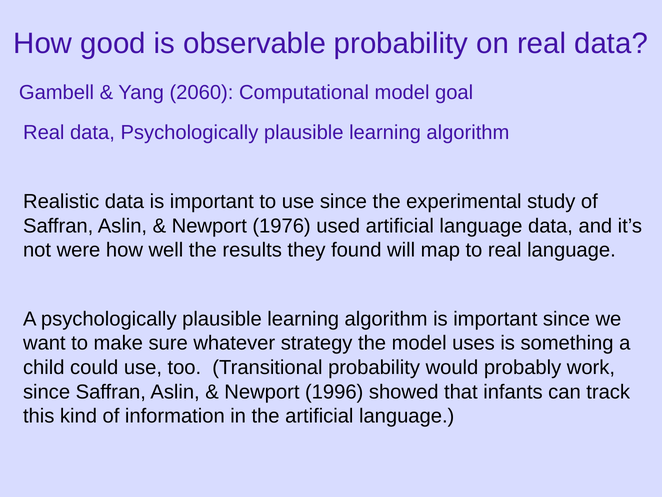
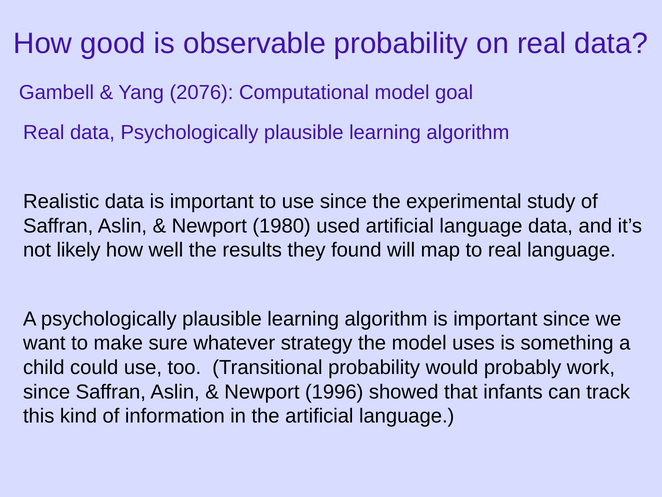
2060: 2060 -> 2076
1976: 1976 -> 1980
were: were -> likely
